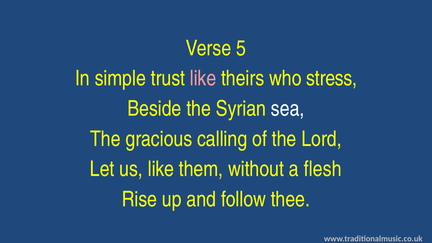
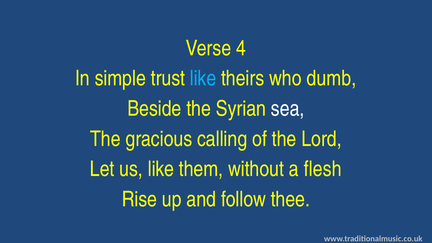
5: 5 -> 4
like at (203, 78) colour: pink -> light blue
stress: stress -> dumb
